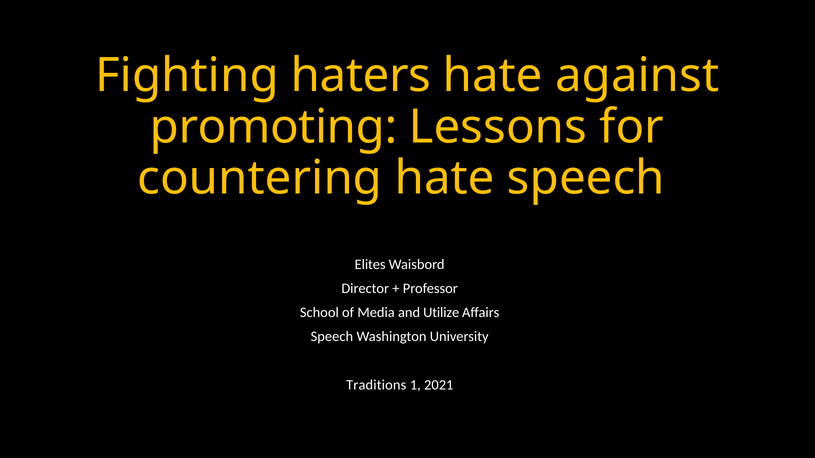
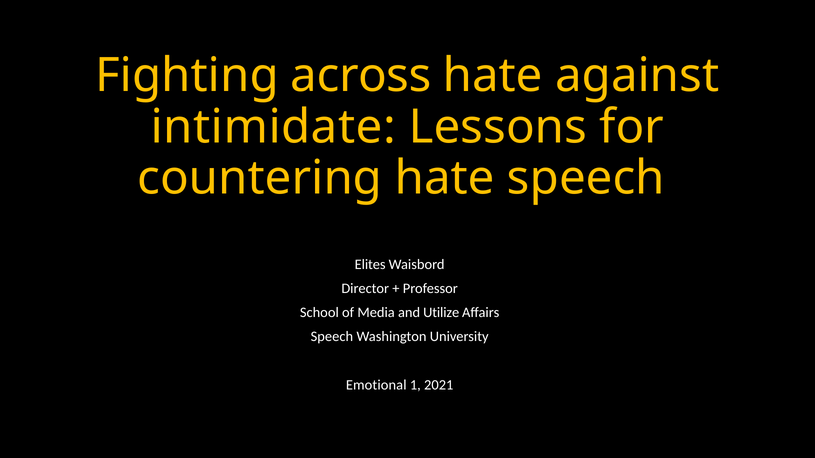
haters: haters -> across
promoting: promoting -> intimidate
Traditions: Traditions -> Emotional
